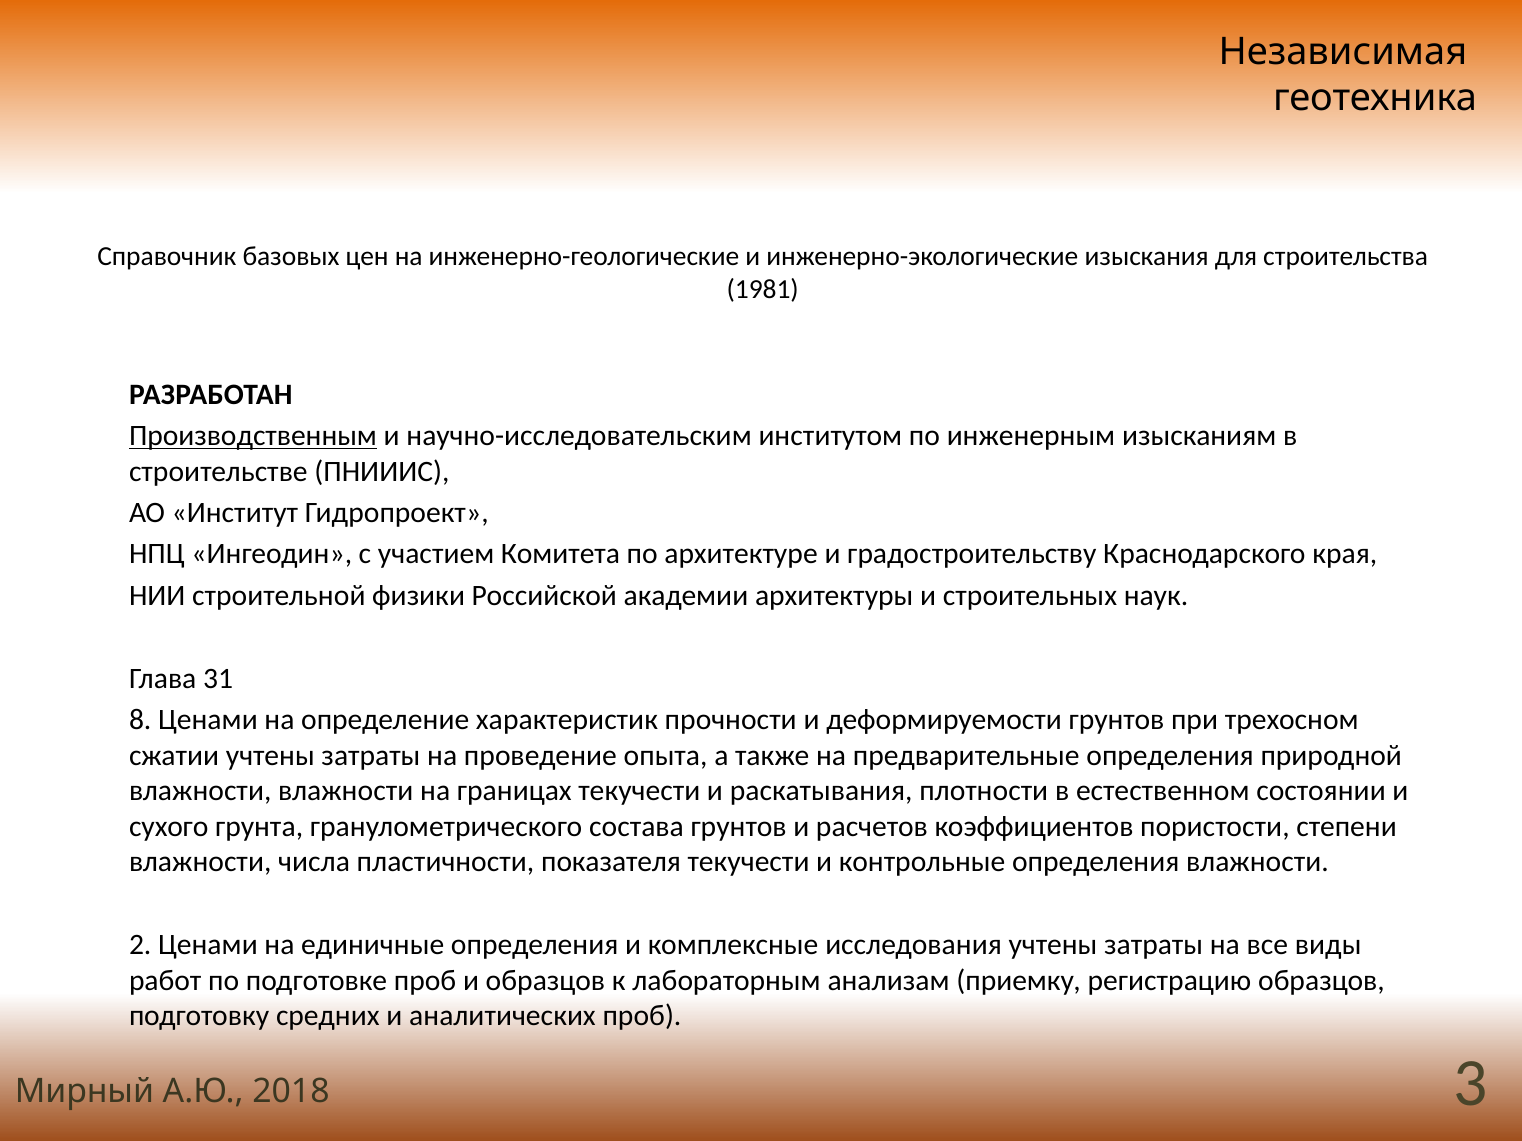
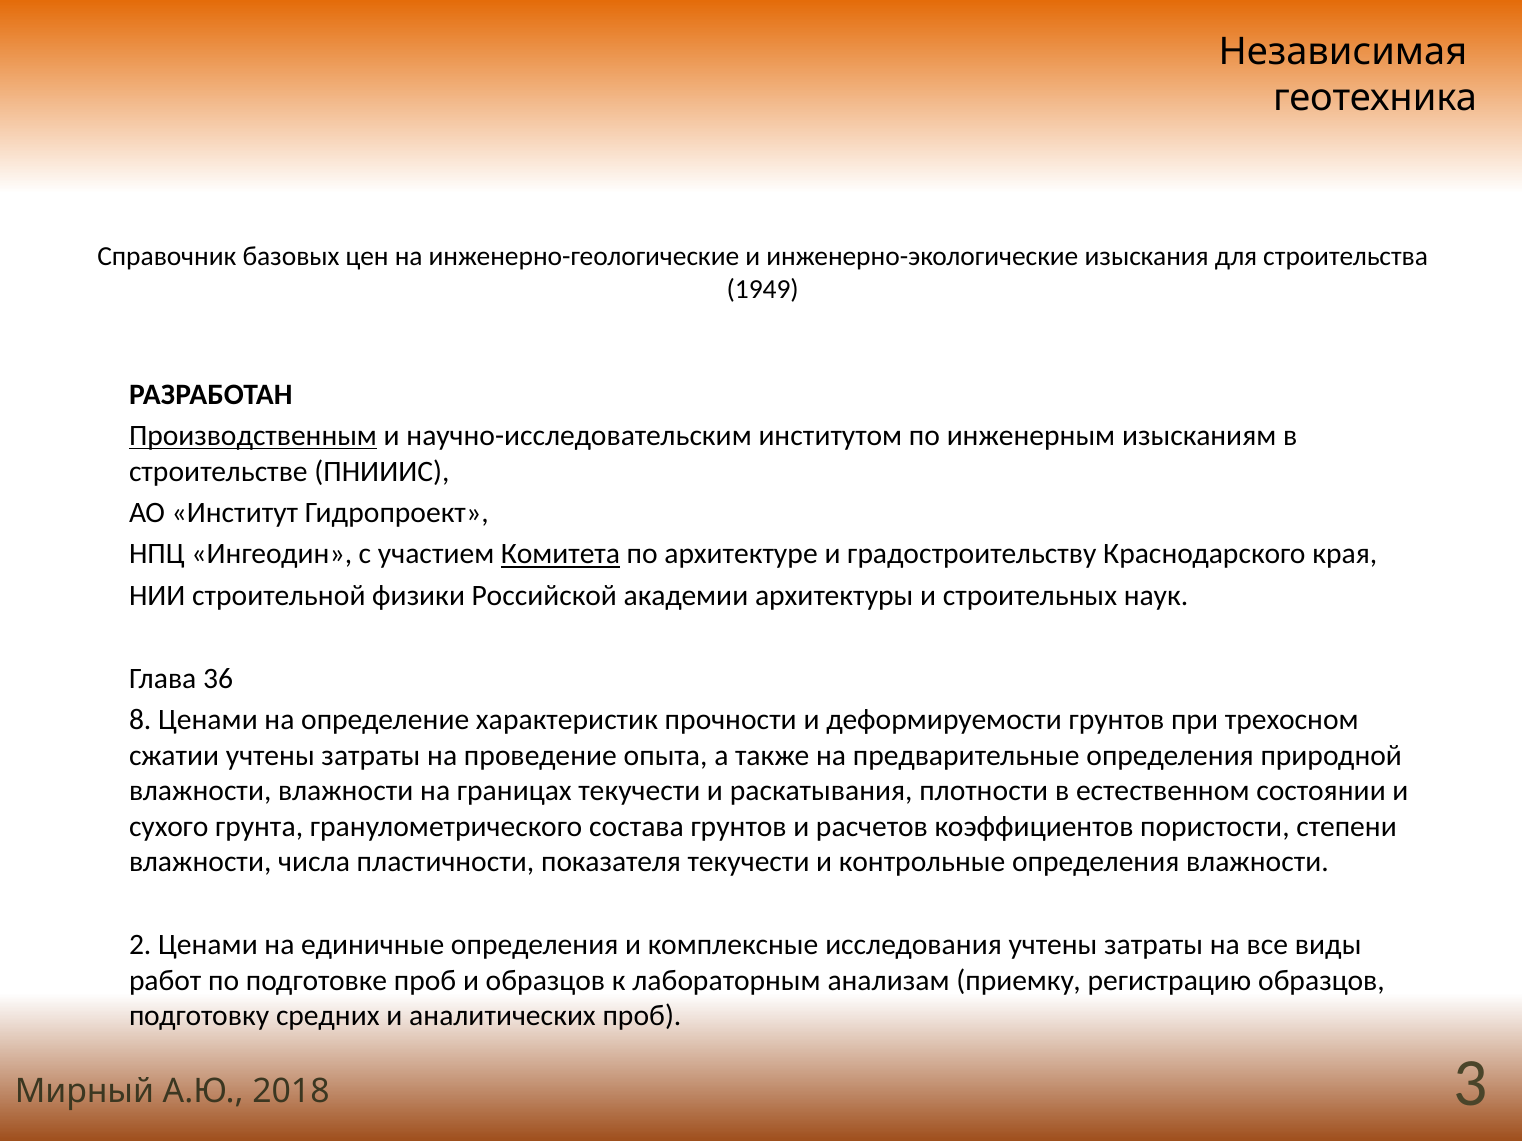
1981: 1981 -> 1949
Комитета underline: none -> present
31: 31 -> 36
